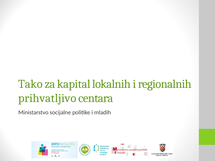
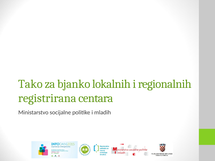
kapital: kapital -> bjanko
prihvatljivo: prihvatljivo -> registrirana
